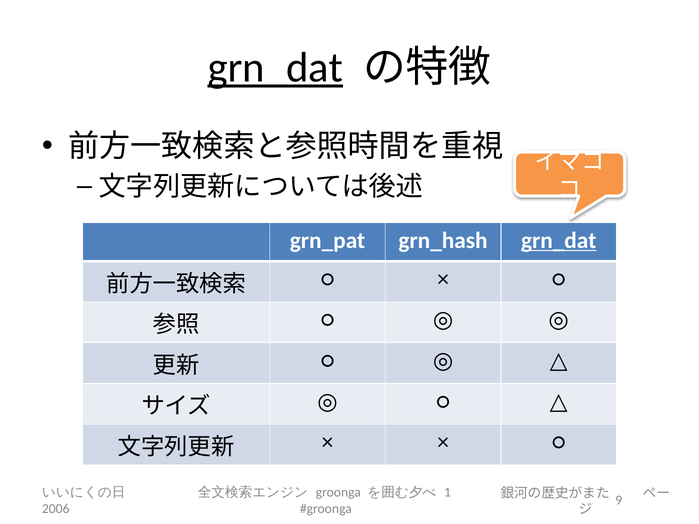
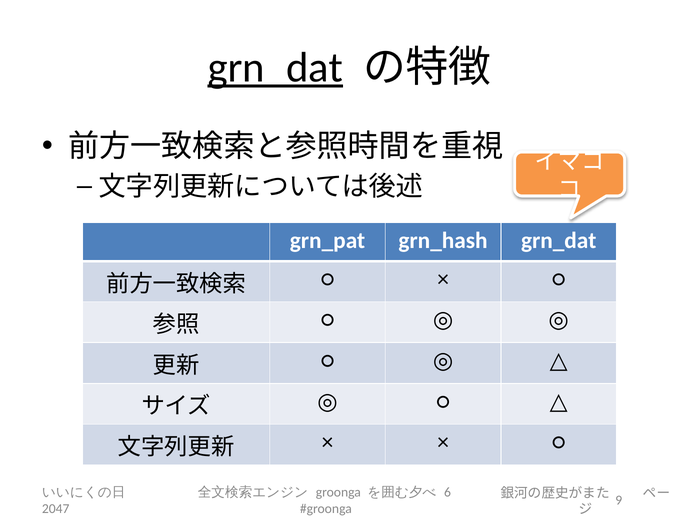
grn_dat at (559, 241) underline: present -> none
1: 1 -> 6
2006: 2006 -> 2047
